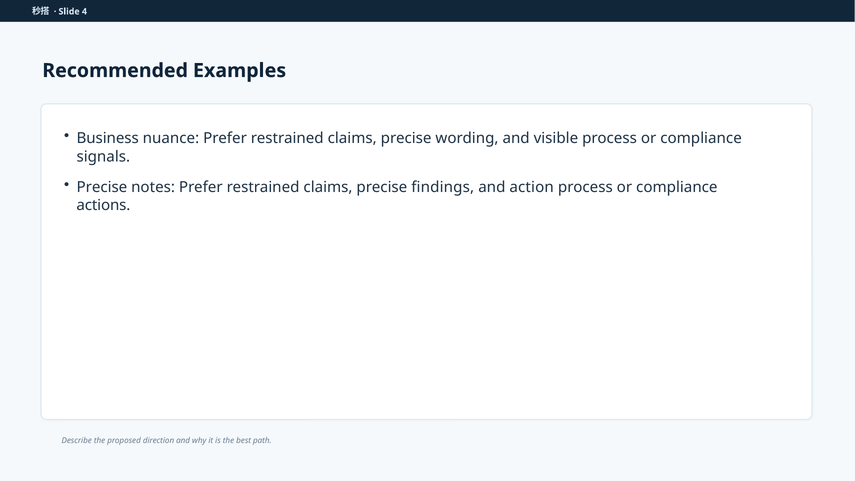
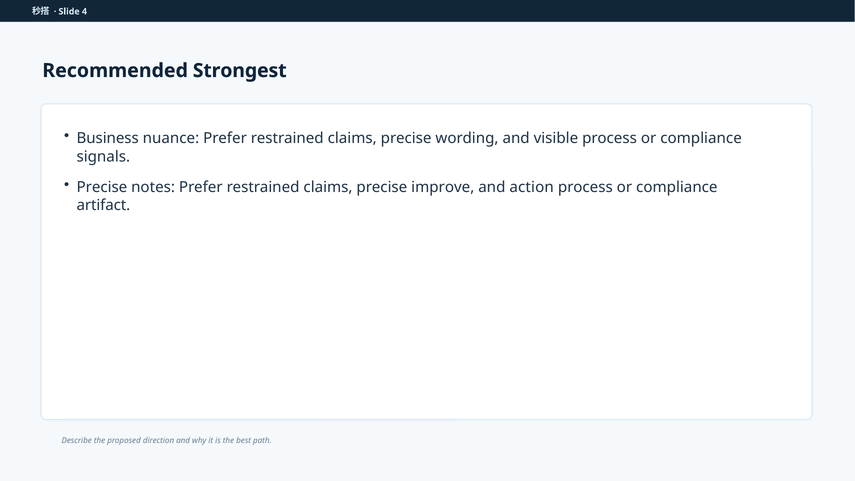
Examples: Examples -> Strongest
findings: findings -> improve
actions: actions -> artifact
